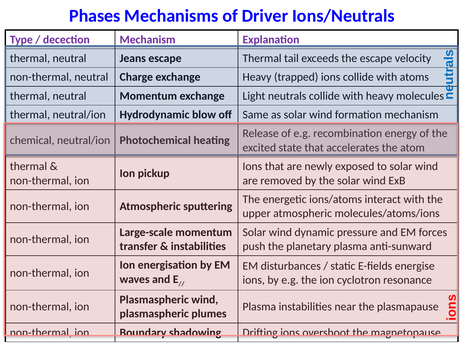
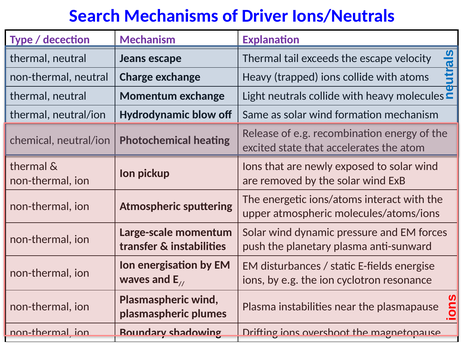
Phases: Phases -> Search
